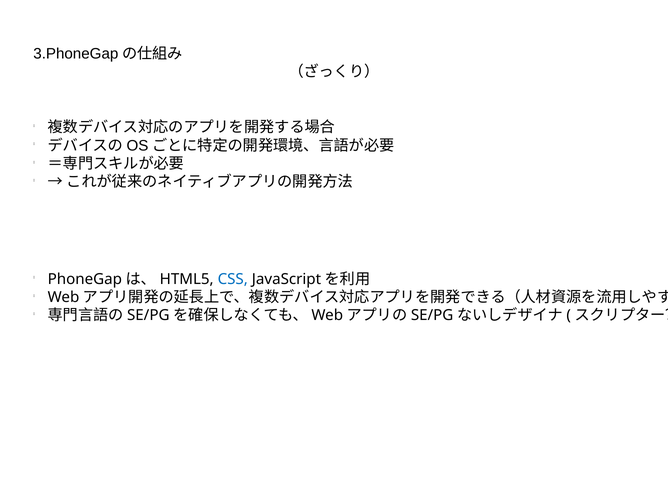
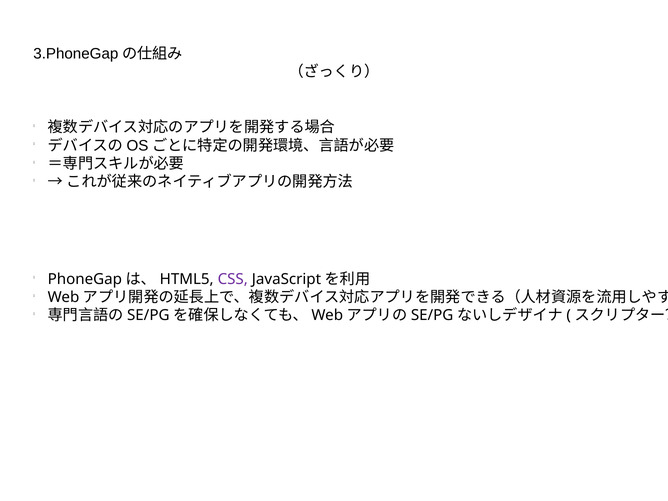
CSS colour: blue -> purple
